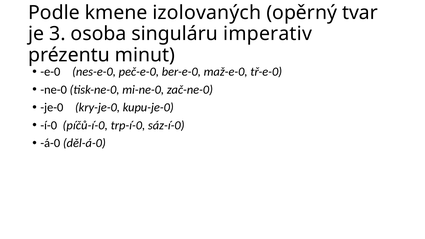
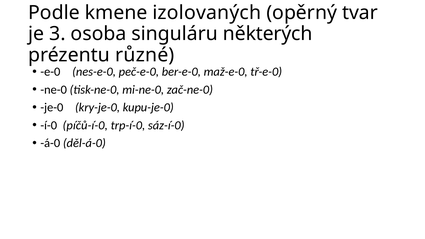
imperativ: imperativ -> některých
minut: minut -> různé
